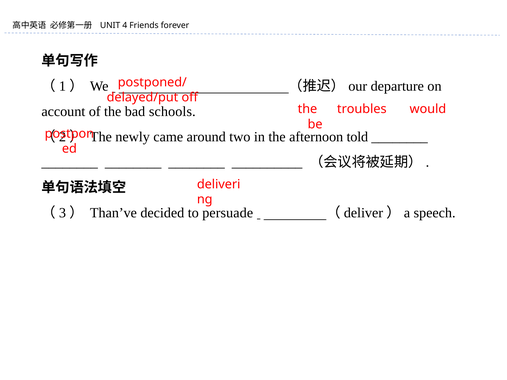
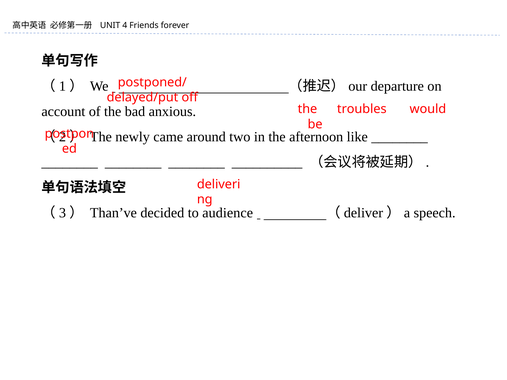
schools: schools -> anxious
told: told -> like
persuade: persuade -> audience
